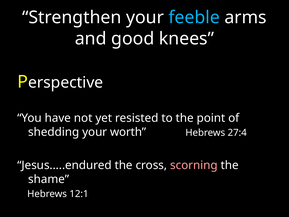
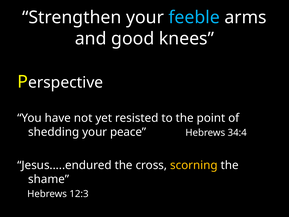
worth: worth -> peace
27:4: 27:4 -> 34:4
scorning colour: pink -> yellow
12:1: 12:1 -> 12:3
